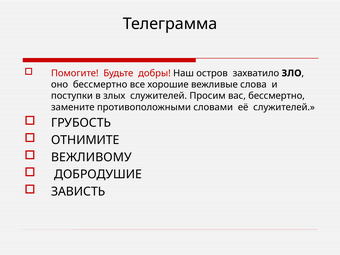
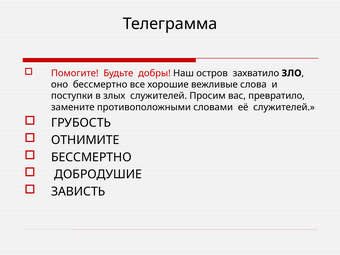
вас бессмертно: бессмертно -> превратило
ВЕЖЛИВОМУ at (91, 157): ВЕЖЛИВОМУ -> БЕССМЕРТНО
